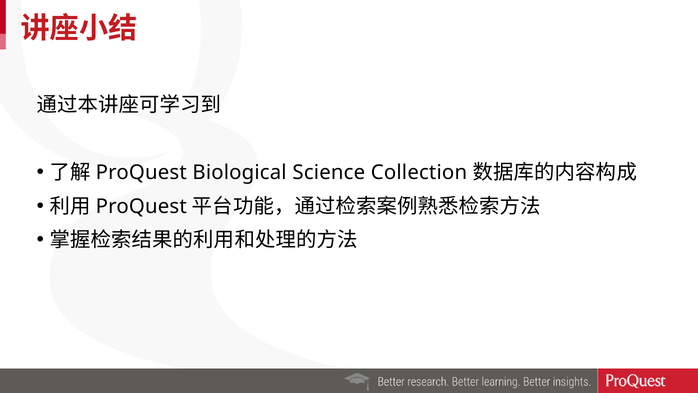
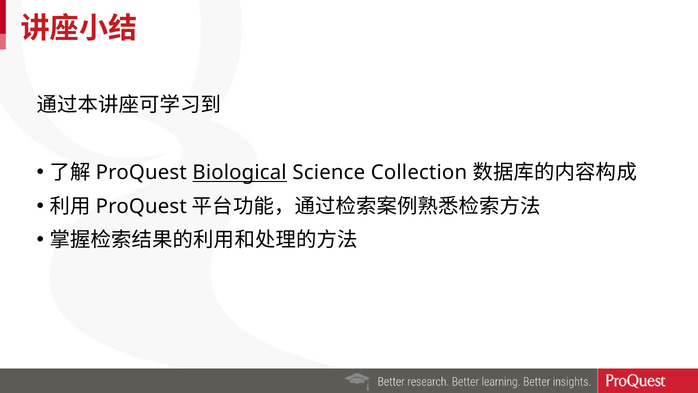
Biological underline: none -> present
